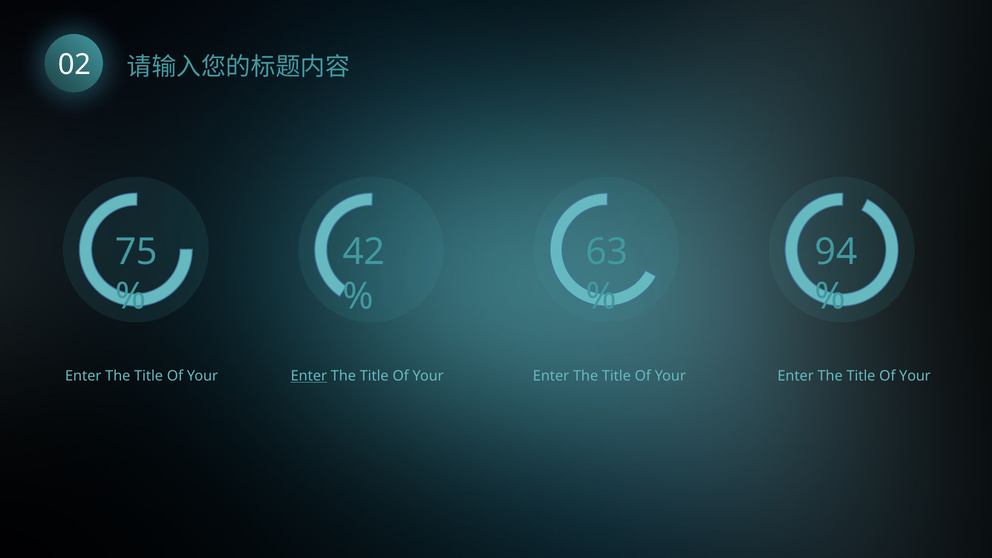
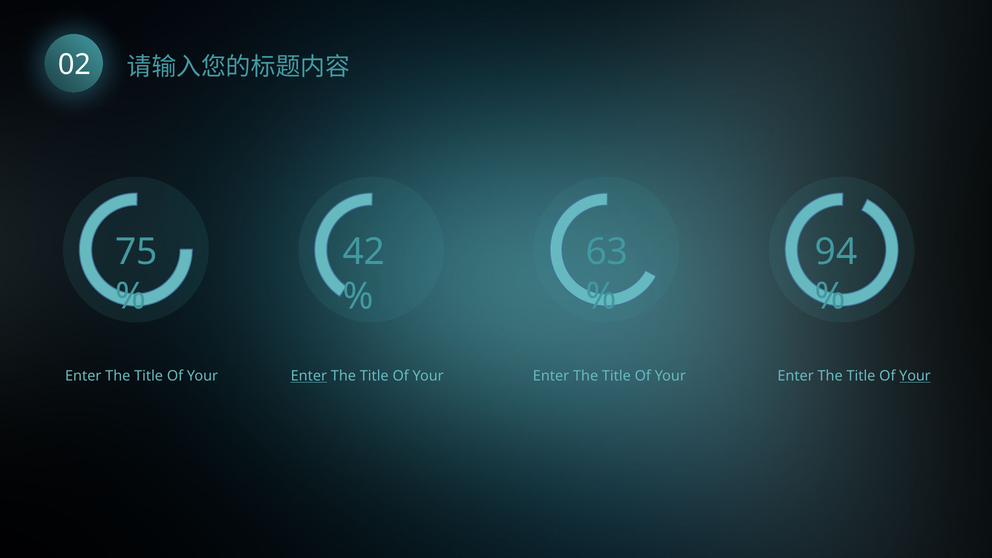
Your at (915, 376) underline: none -> present
